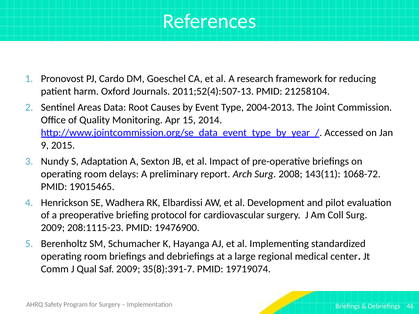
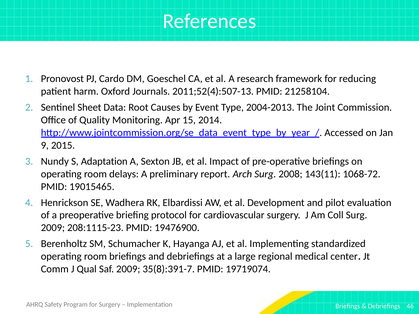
Areas: Areas -> Sheet
